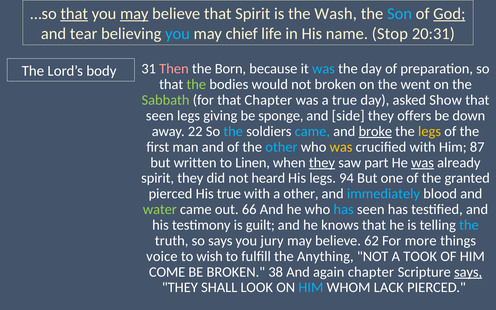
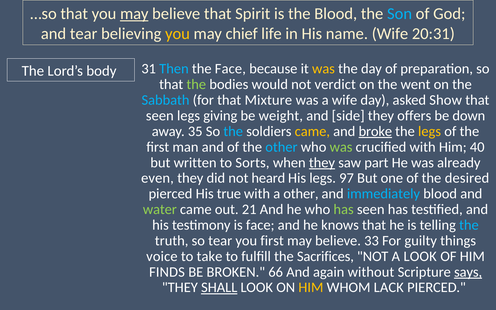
that at (74, 14) underline: present -> none
the Wash: Wash -> Blood
God underline: present -> none
you at (178, 34) colour: light blue -> yellow
name Stop: Stop -> Wife
Then colour: pink -> light blue
the Born: Born -> Face
was at (323, 69) colour: light blue -> yellow
not broken: broken -> verdict
Sabbath colour: light green -> light blue
that Chapter: Chapter -> Mixture
a true: true -> wife
sponge: sponge -> weight
22: 22 -> 35
came at (312, 131) colour: light blue -> yellow
was at (341, 147) colour: yellow -> light green
87: 87 -> 40
Linen: Linen -> Sorts
was at (423, 163) underline: present -> none
spirit at (158, 178): spirit -> even
94: 94 -> 97
granted: granted -> desired
66: 66 -> 21
has at (344, 209) colour: light blue -> light green
is guilt: guilt -> face
so says: says -> tear
you jury: jury -> first
62: 62 -> 33
more: more -> guilty
wish: wish -> take
Anything: Anything -> Sacrifices
A TOOK: TOOK -> LOOK
COME: COME -> FINDS
38: 38 -> 66
again chapter: chapter -> without
SHALL underline: none -> present
HIM at (311, 288) colour: light blue -> yellow
